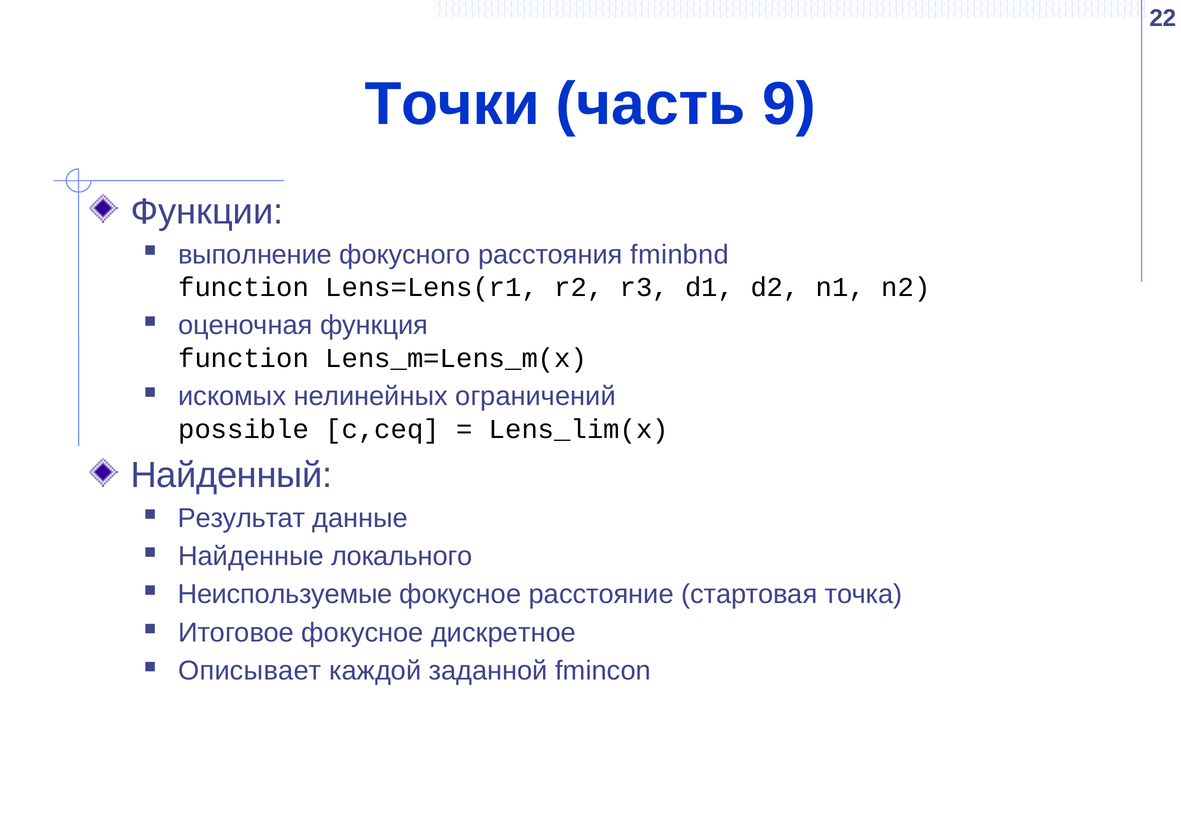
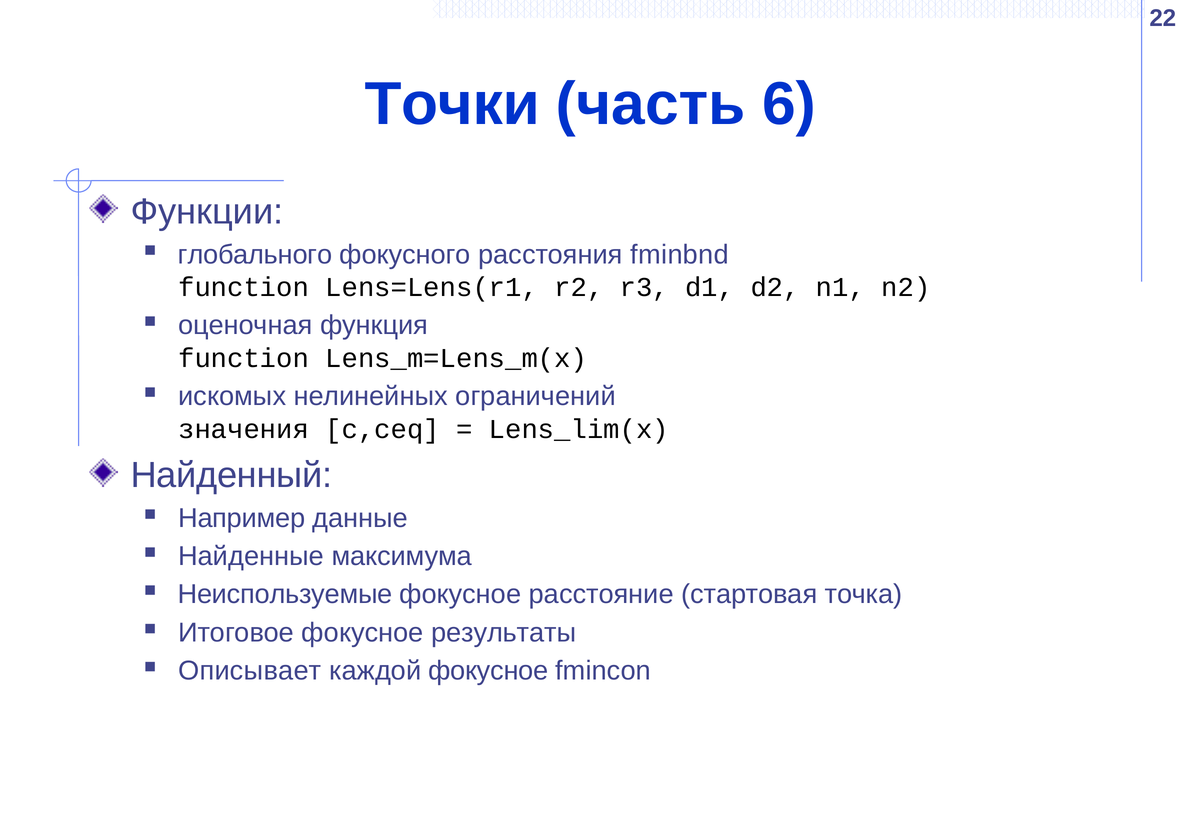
9: 9 -> 6
выполнение: выполнение -> глобального
possible: possible -> значения
Результат: Результат -> Например
локального: локального -> максимума
дискретное: дискретное -> результаты
каждой заданной: заданной -> фокусное
